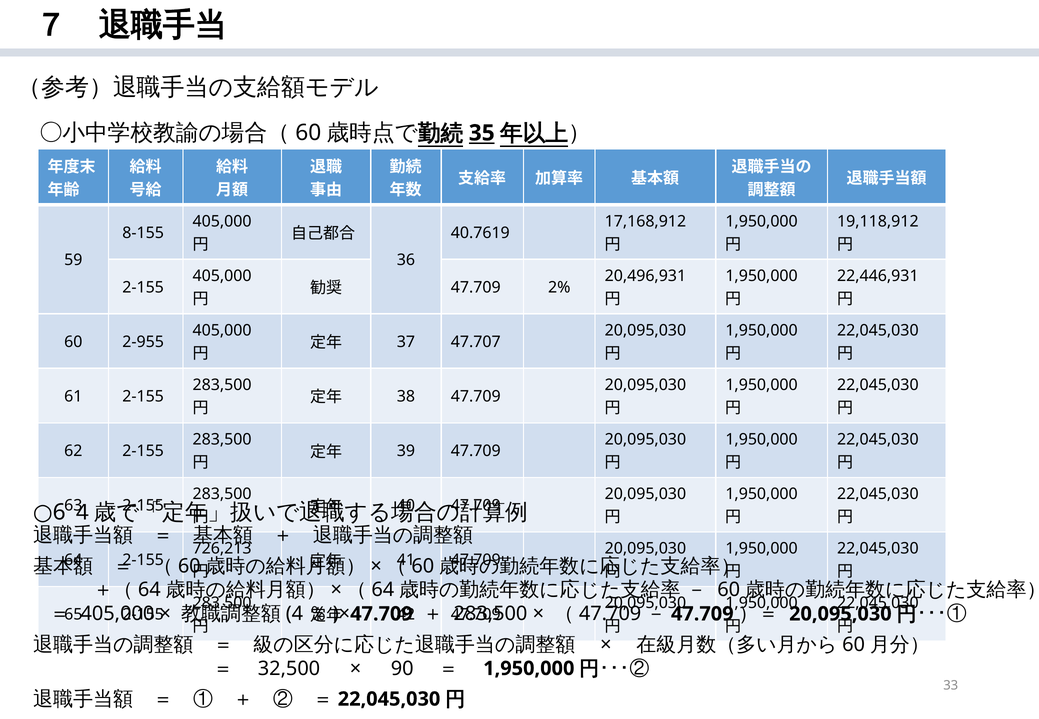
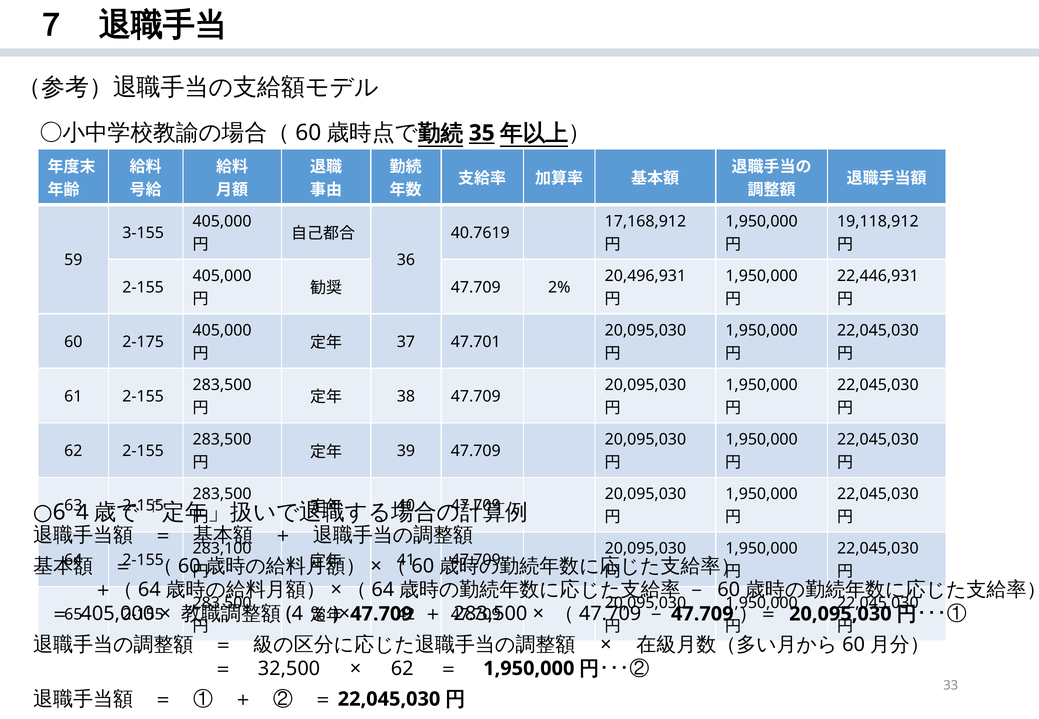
8-155: 8-155 -> 3-155
47.707: 47.707 -> 47.701
2-955: 2-955 -> 2-175
726,213: 726,213 -> 283,100
90 at (402, 669): 90 -> 62
